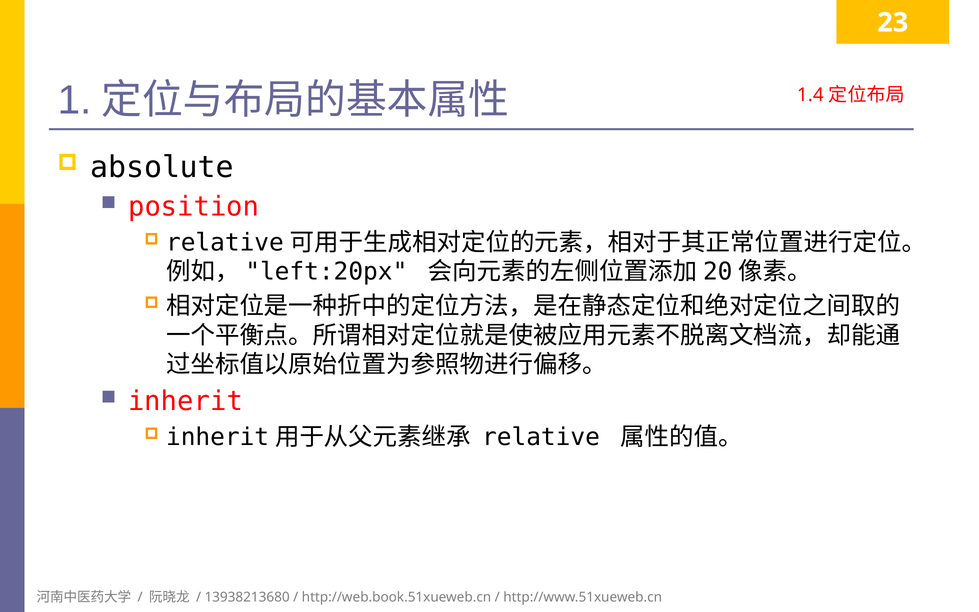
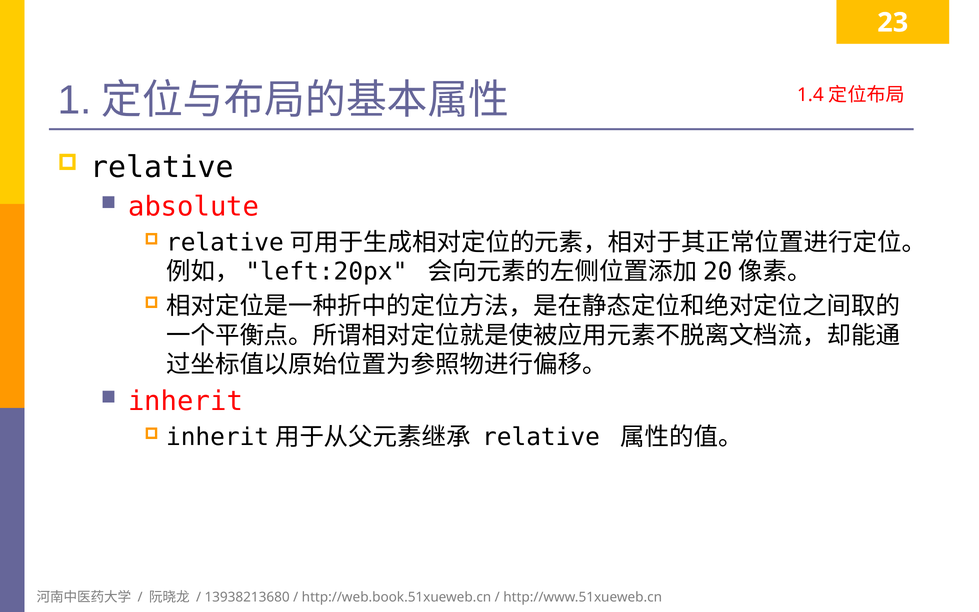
absolute at (162, 167): absolute -> relative
position: position -> absolute
